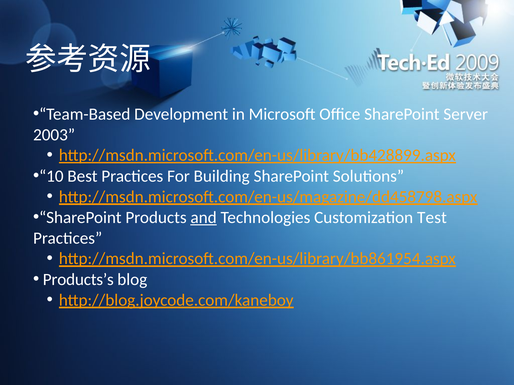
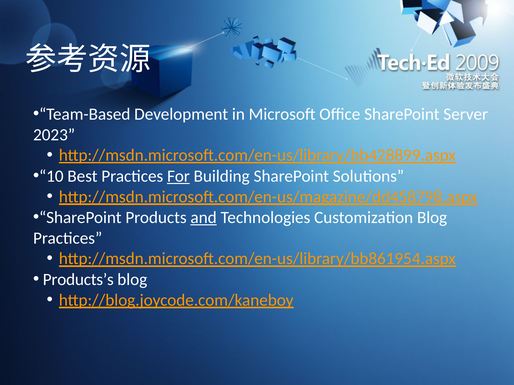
2003: 2003 -> 2023
For underline: none -> present
Customization Test: Test -> Blog
